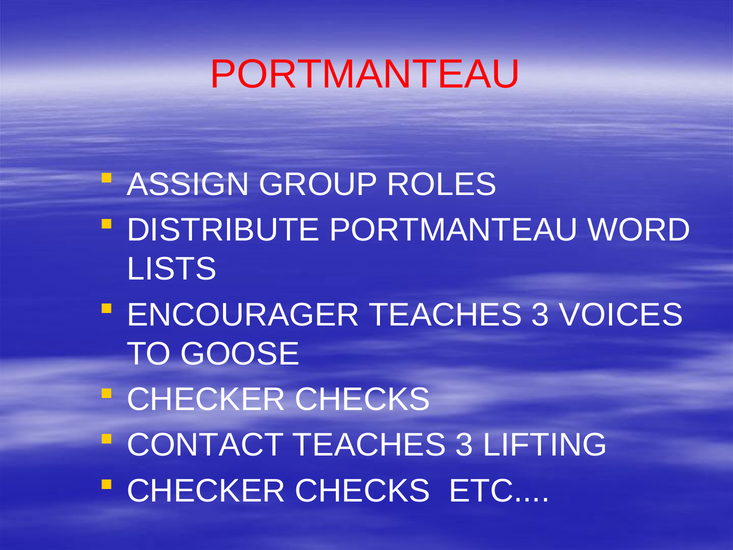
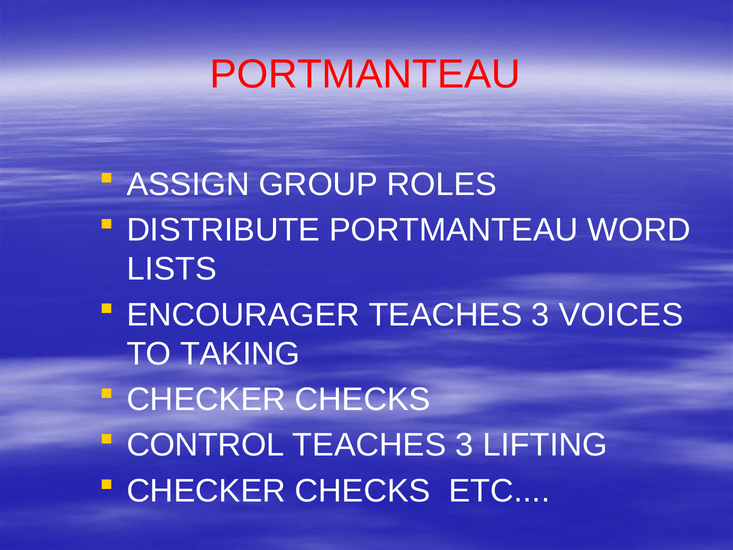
GOOSE: GOOSE -> TAKING
CONTACT: CONTACT -> CONTROL
